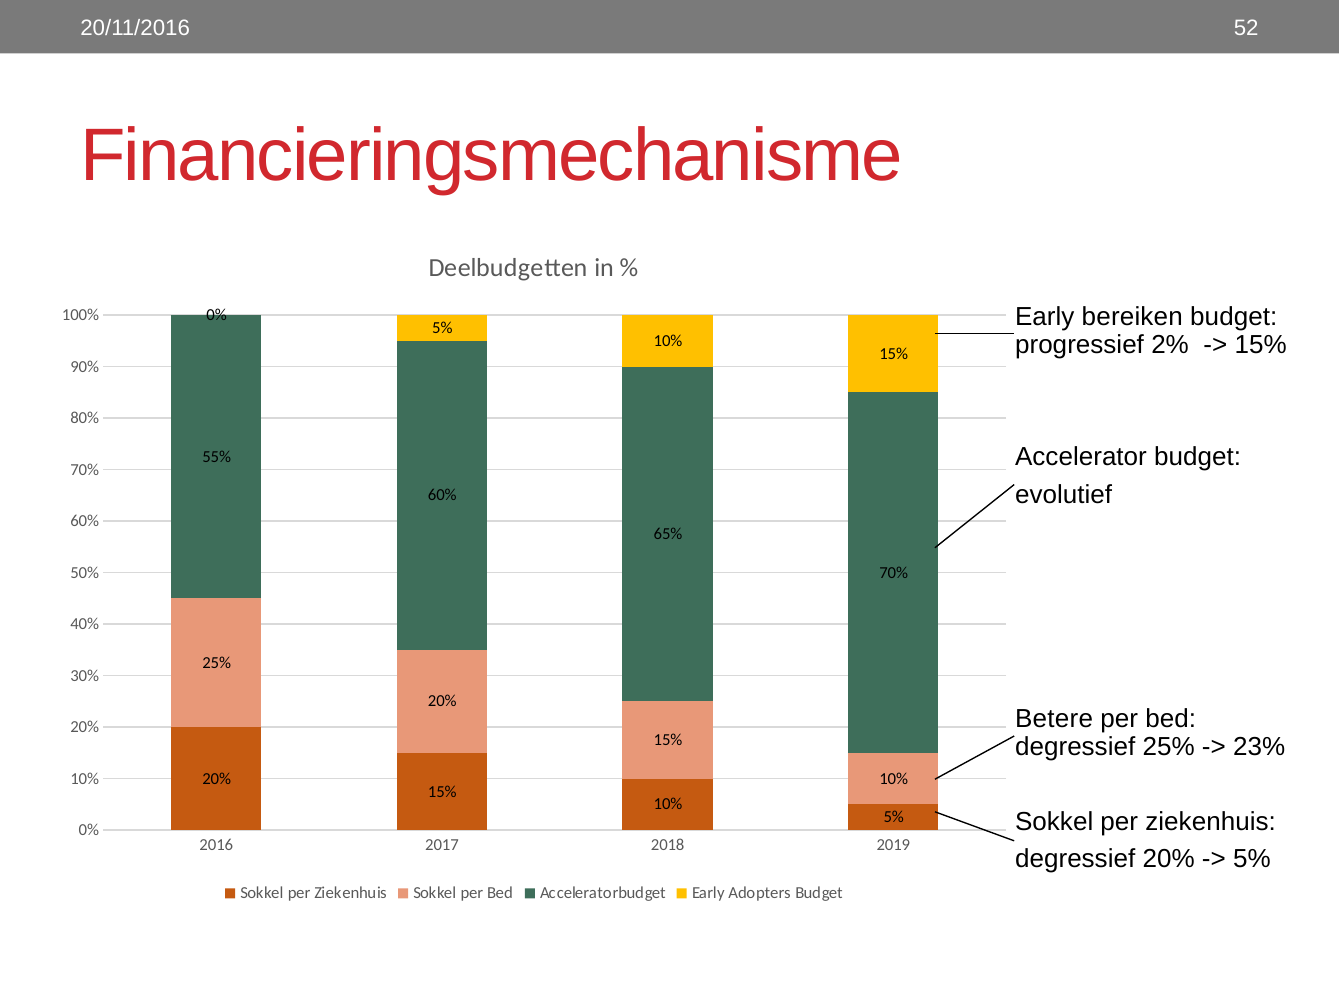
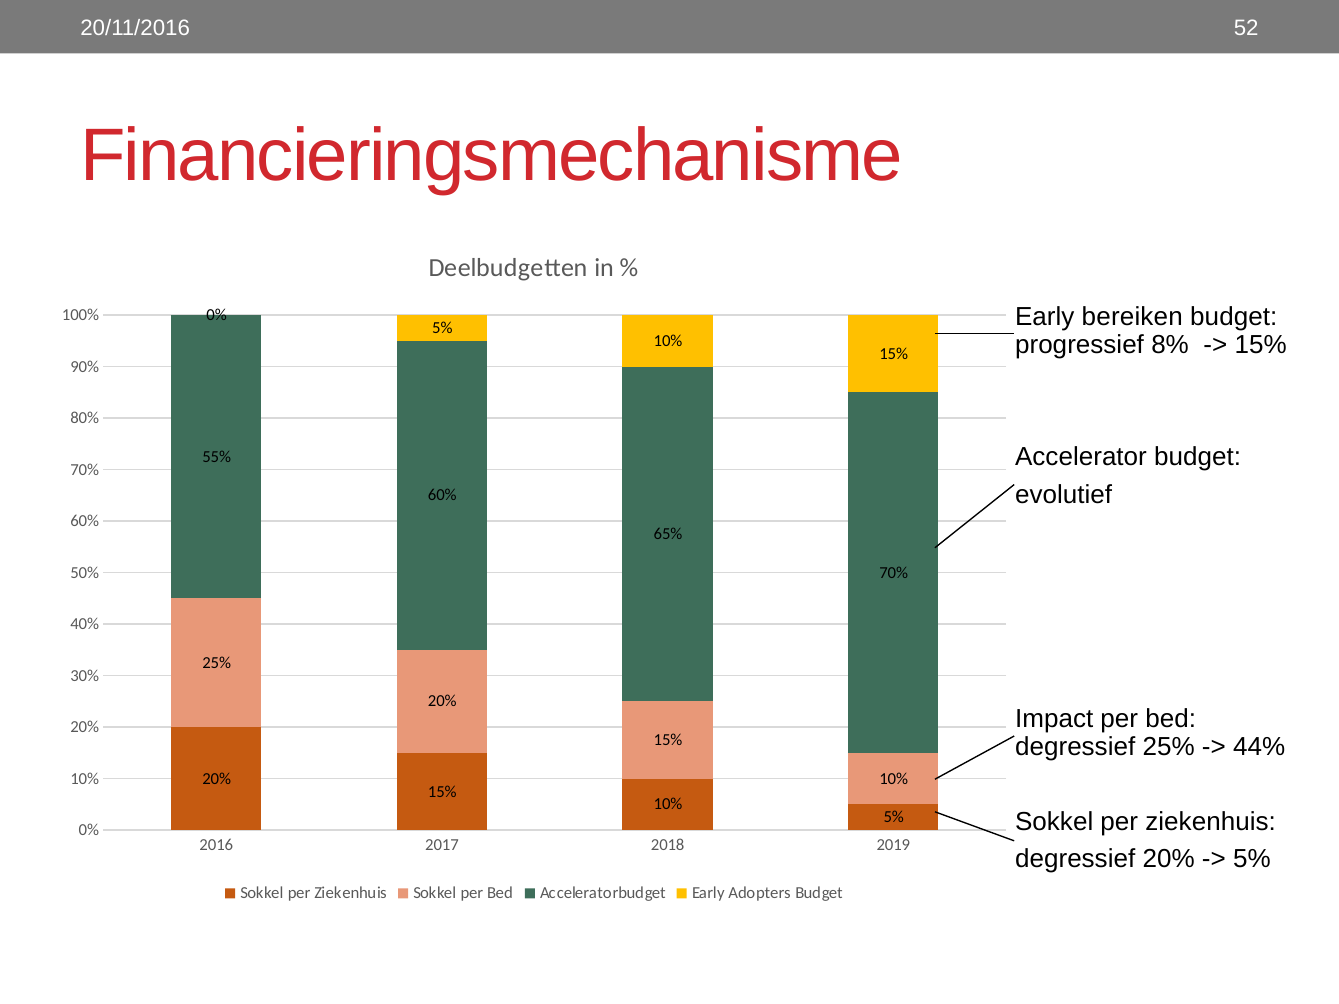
2%: 2% -> 8%
Betere: Betere -> Impact
23%: 23% -> 44%
